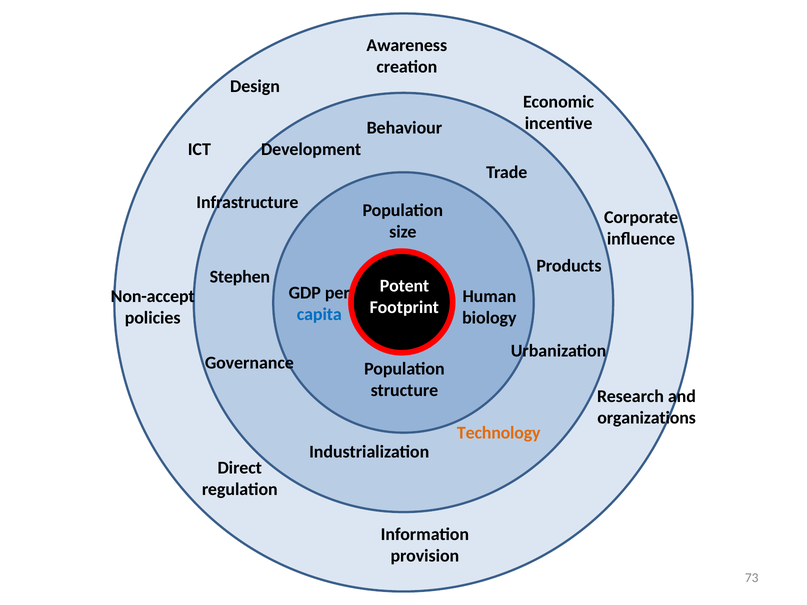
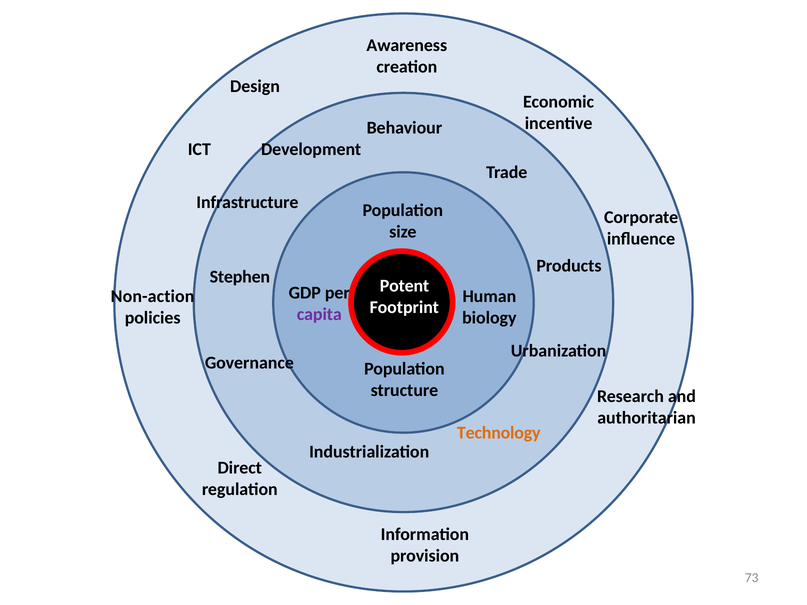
Non-accept: Non-accept -> Non-action
capita colour: blue -> purple
organizations: organizations -> authoritarian
